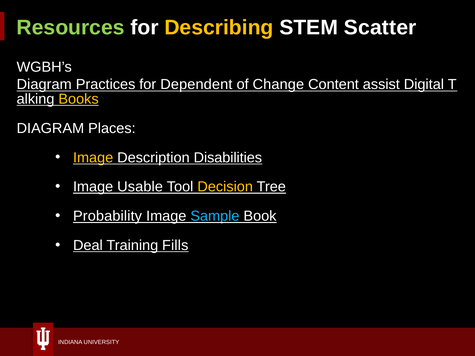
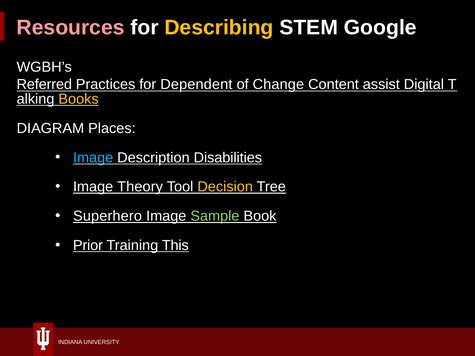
Resources colour: light green -> pink
Scatter: Scatter -> Google
Diagram at (44, 85): Diagram -> Referred
Image at (93, 158) colour: yellow -> light blue
Usable: Usable -> Theory
Probability: Probability -> Superhero
Sample colour: light blue -> light green
Deal: Deal -> Prior
Fills: Fills -> This
